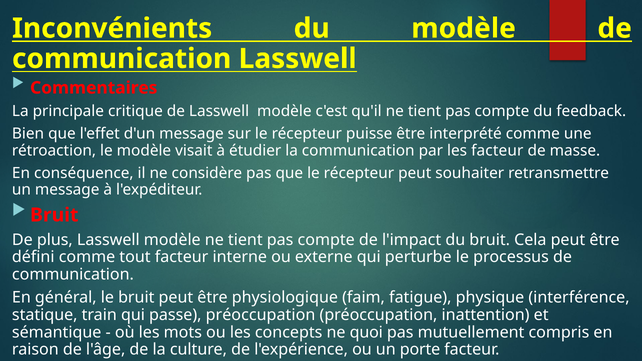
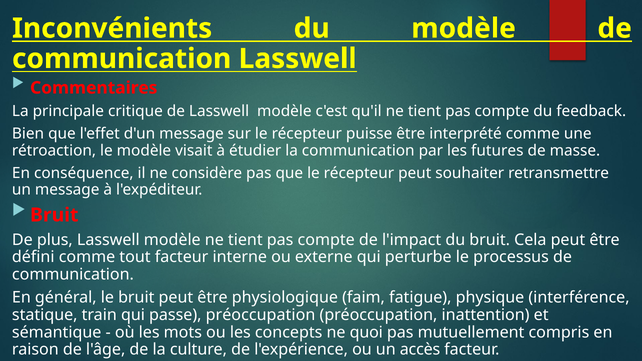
les facteur: facteur -> futures
porte: porte -> accès
